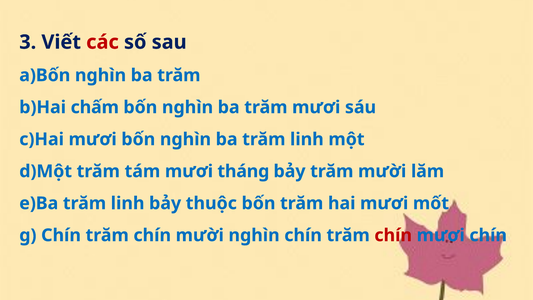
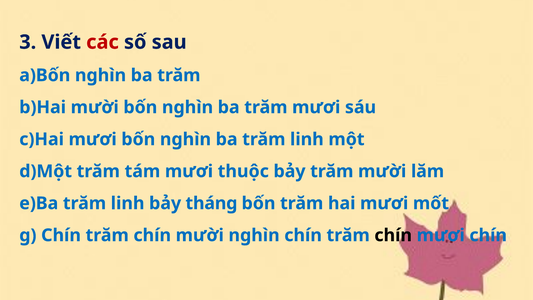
chấm at (95, 107): chấm -> mười
tháng: tháng -> thuộc
thuộc: thuộc -> tháng
chín at (393, 235) colour: red -> black
